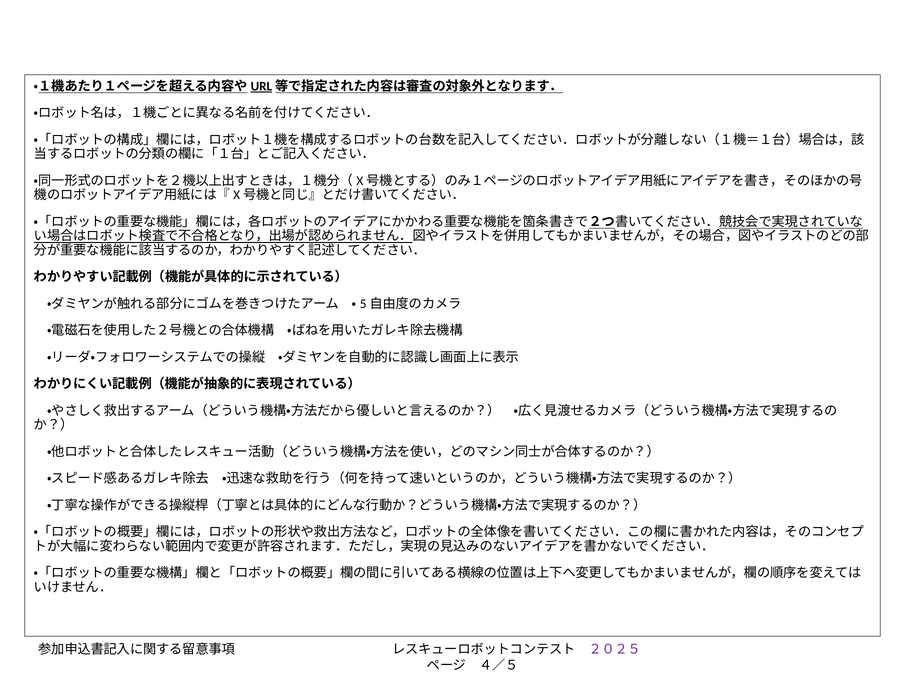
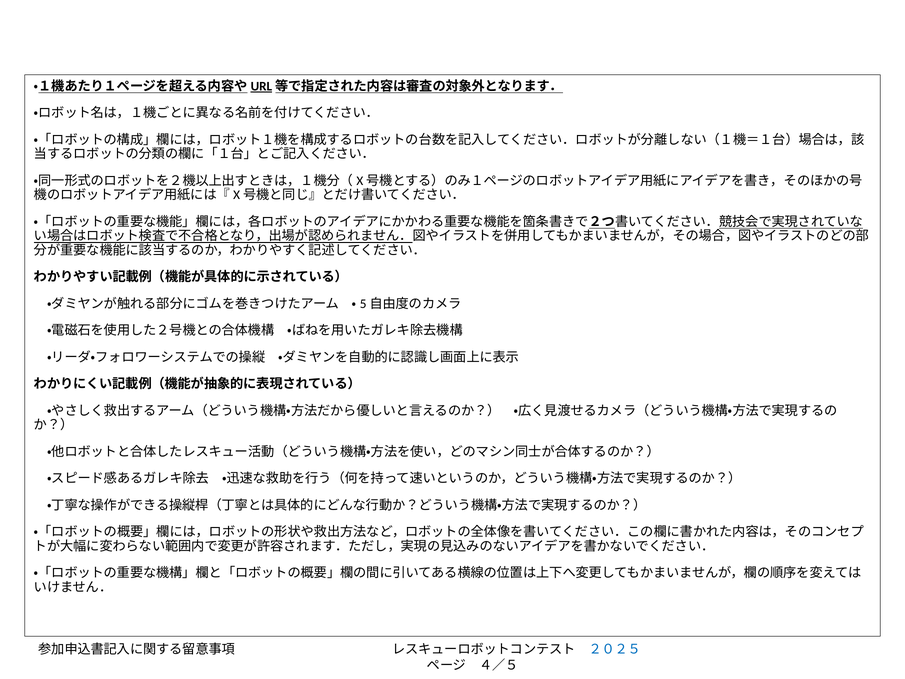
２０２５ colour: purple -> blue
